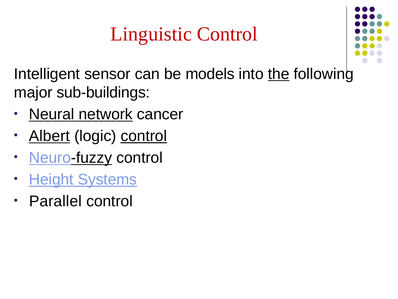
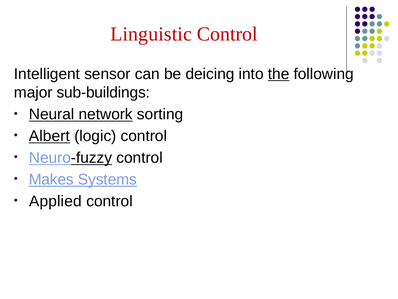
models: models -> deicing
cancer: cancer -> sorting
control at (144, 136) underline: present -> none
Height: Height -> Makes
Parallel: Parallel -> Applied
